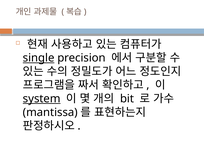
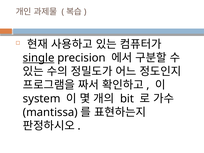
system underline: present -> none
